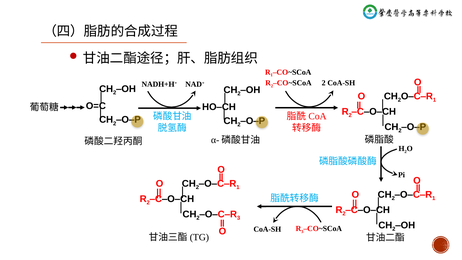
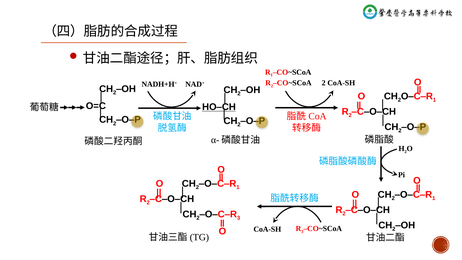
HO‒CH underline: none -> present
